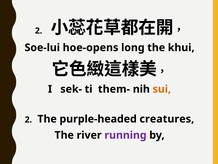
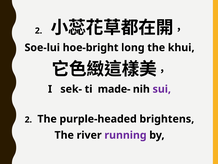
hoe-opens: hoe-opens -> hoe-bright
them-: them- -> made-
sui colour: orange -> purple
creatures: creatures -> brightens
